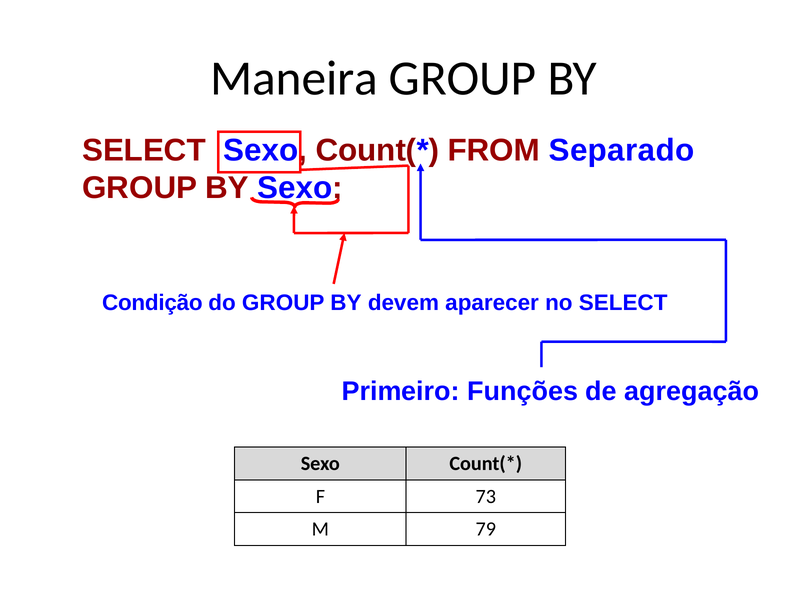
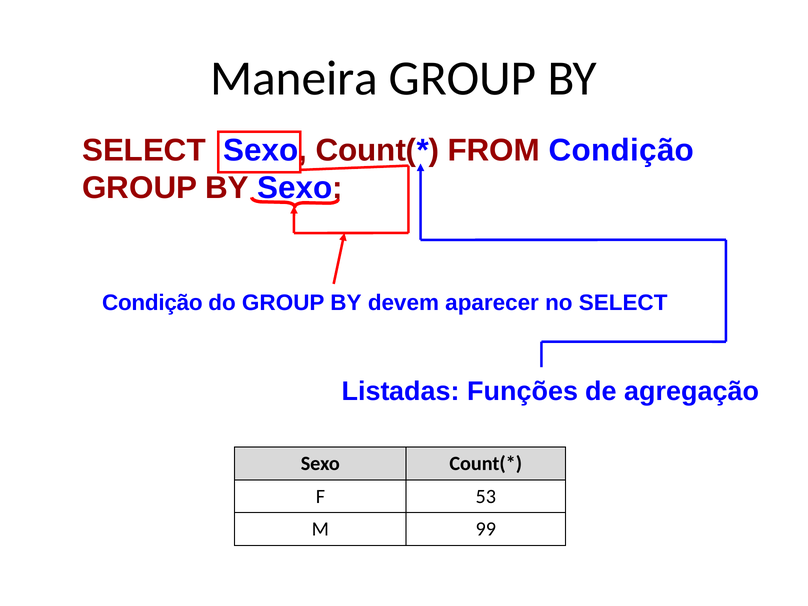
FROM Separado: Separado -> Condição
Primeiro: Primeiro -> Listadas
73: 73 -> 53
79: 79 -> 99
